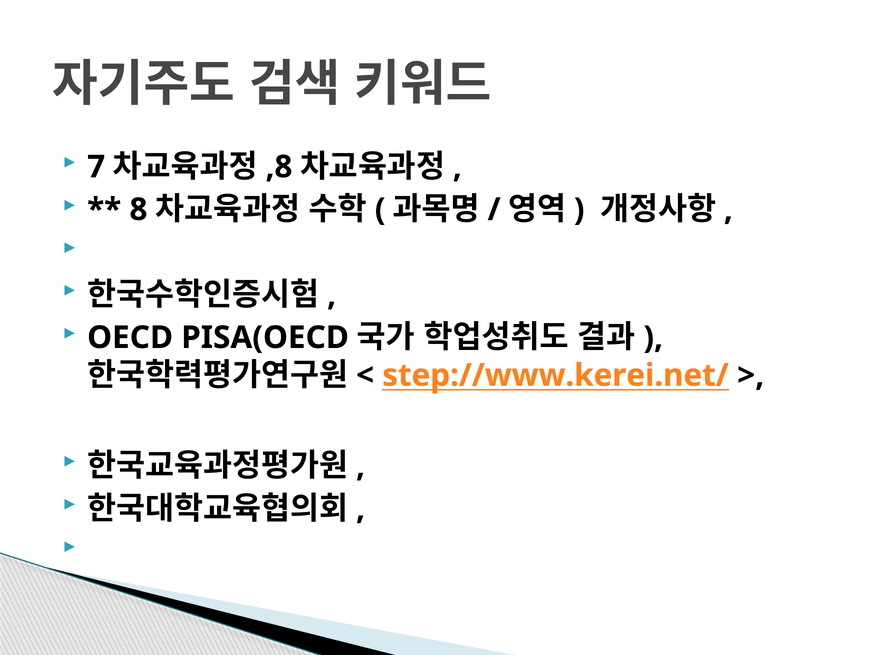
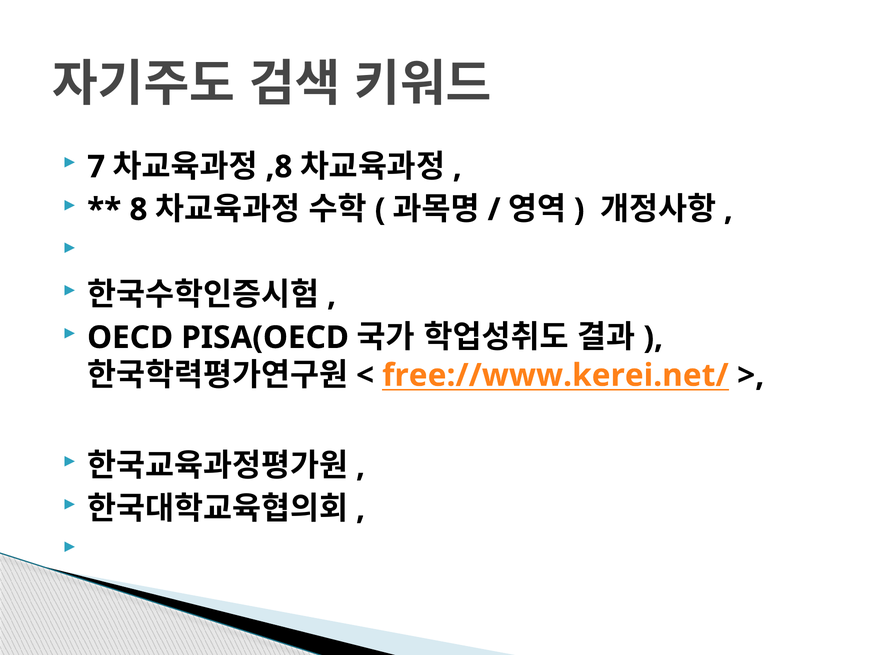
step://www.kerei.net/: step://www.kerei.net/ -> free://www.kerei.net/
